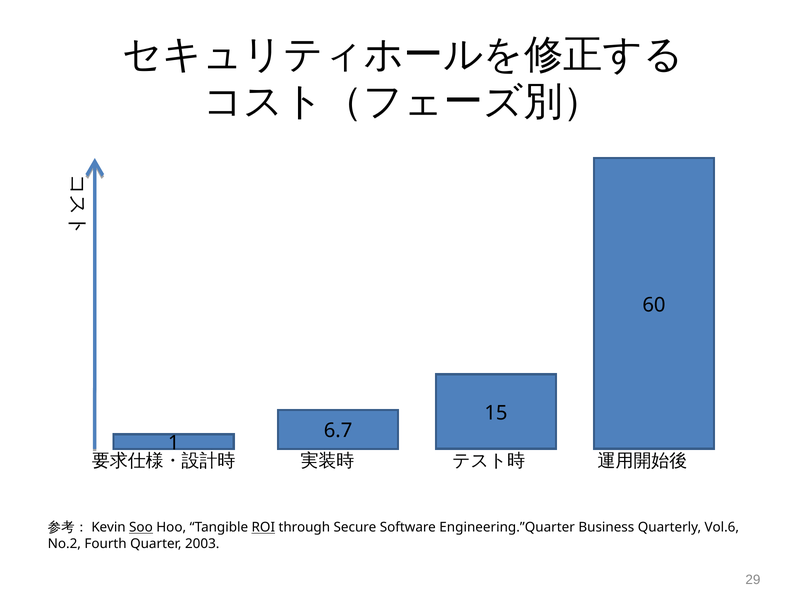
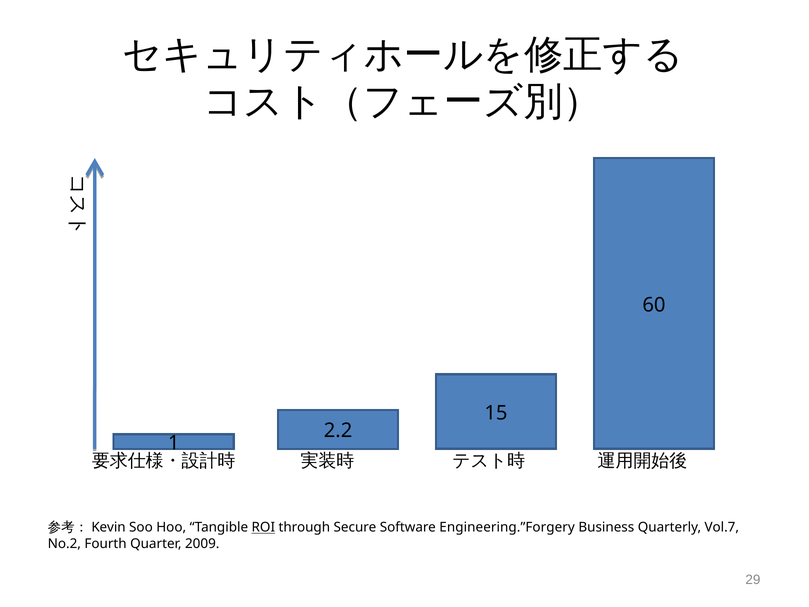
6.7: 6.7 -> 2.2
Soo underline: present -> none
Engineering.”Quarter: Engineering.”Quarter -> Engineering.”Forgery
Vol.6: Vol.6 -> Vol.7
2003: 2003 -> 2009
